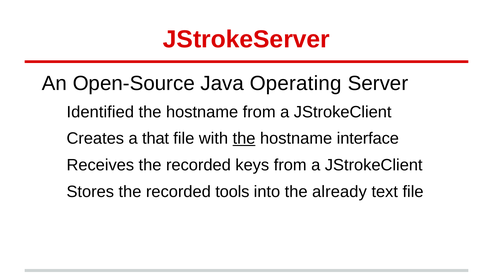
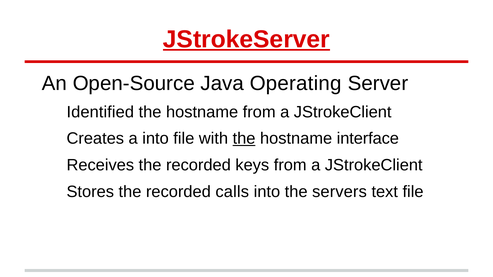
JStrokeServer underline: none -> present
a that: that -> into
tools: tools -> calls
already: already -> servers
